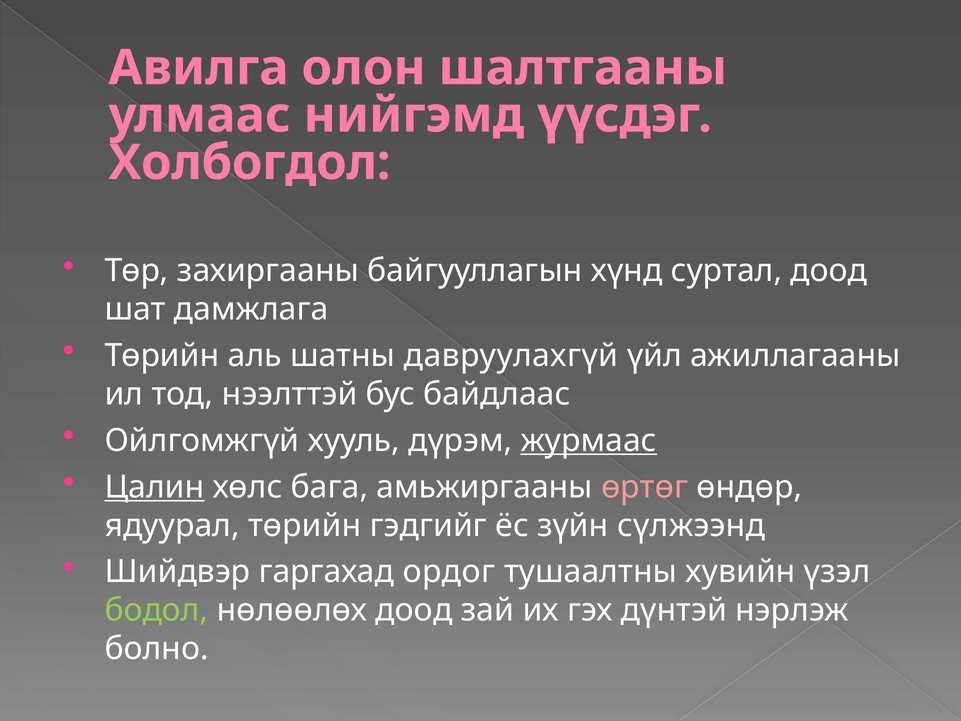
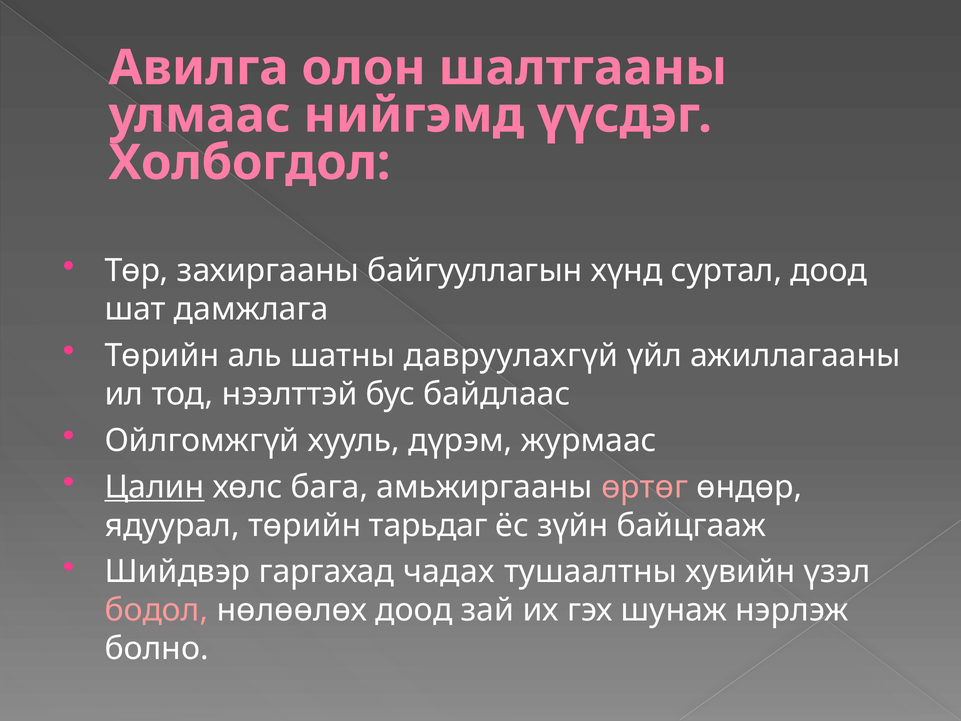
журмаас underline: present -> none
гэдгийг: гэдгийг -> тарьдаг
сүлжээнд: сүлжээнд -> байцгааж
ордог: ордог -> чадах
бодол colour: light green -> pink
дүнтэй: дүнтэй -> шунаж
